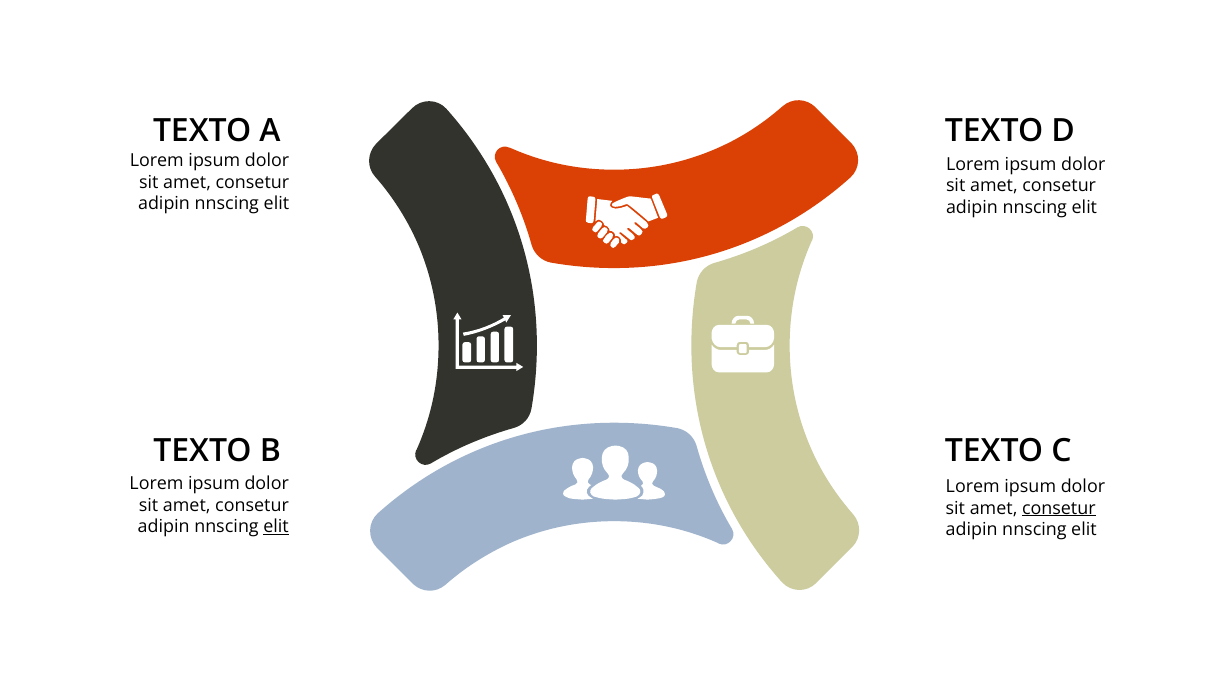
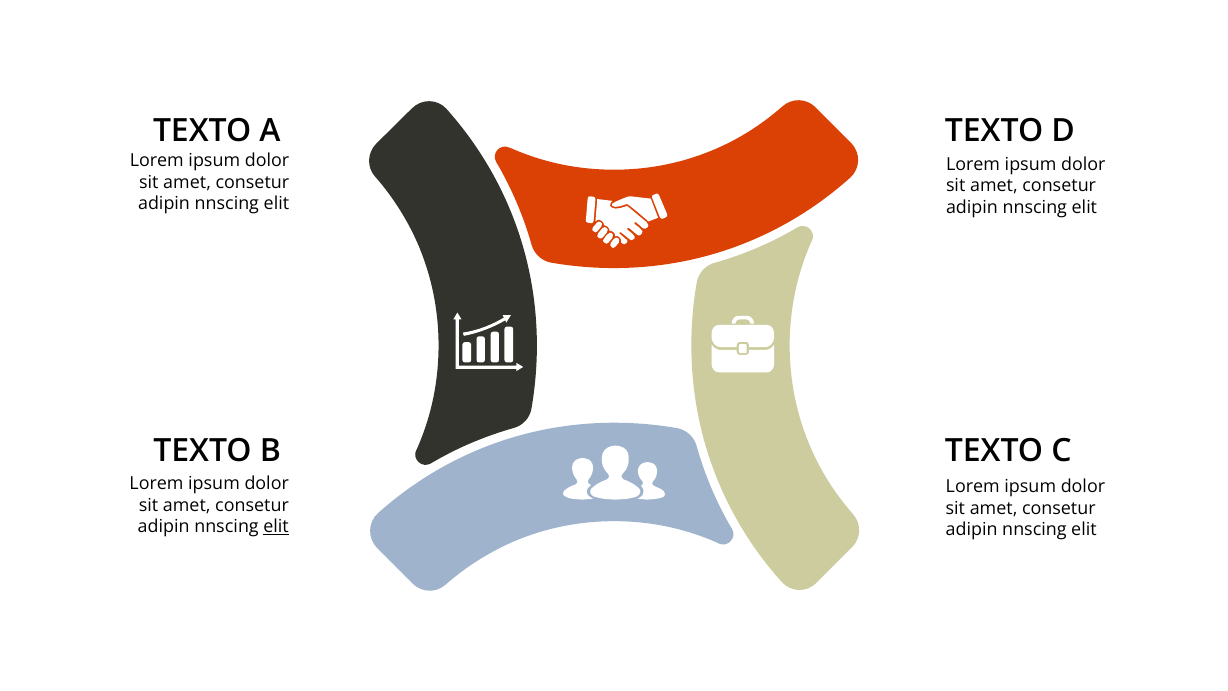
consetur at (1059, 508) underline: present -> none
